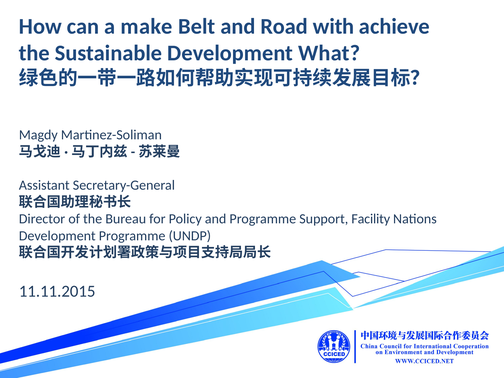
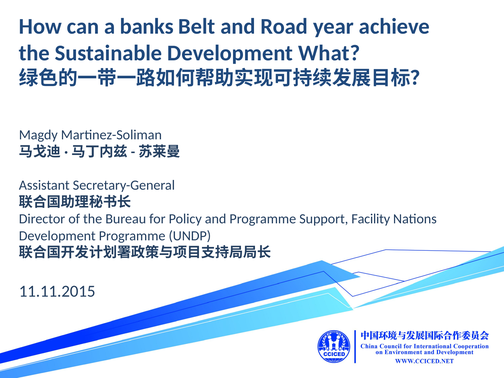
make: make -> banks
with: with -> year
